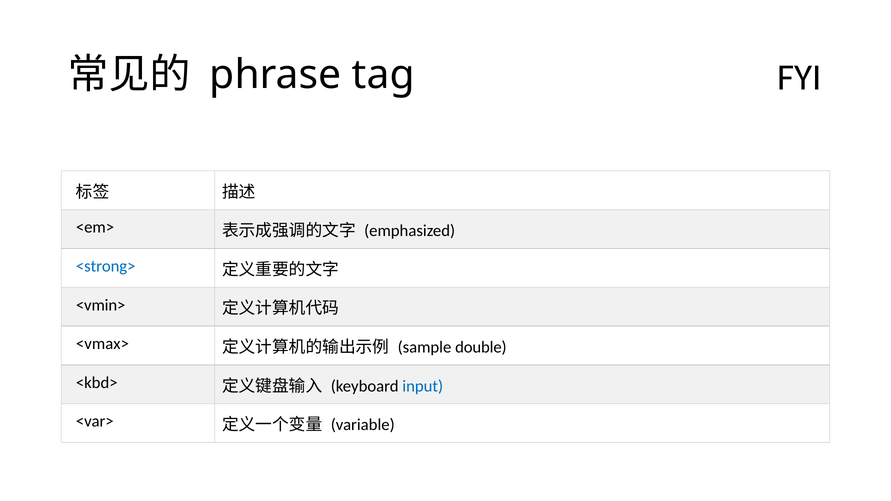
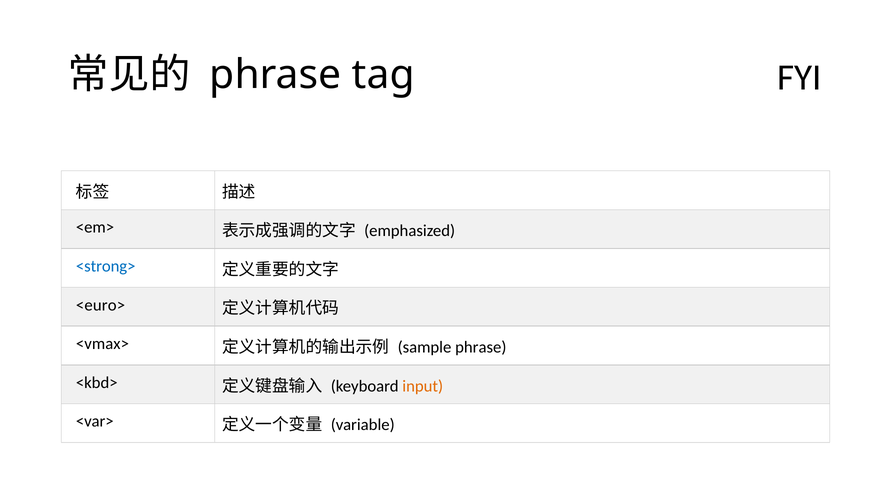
<vmin>: <vmin> -> <euro>
sample double: double -> phrase
input colour: blue -> orange
